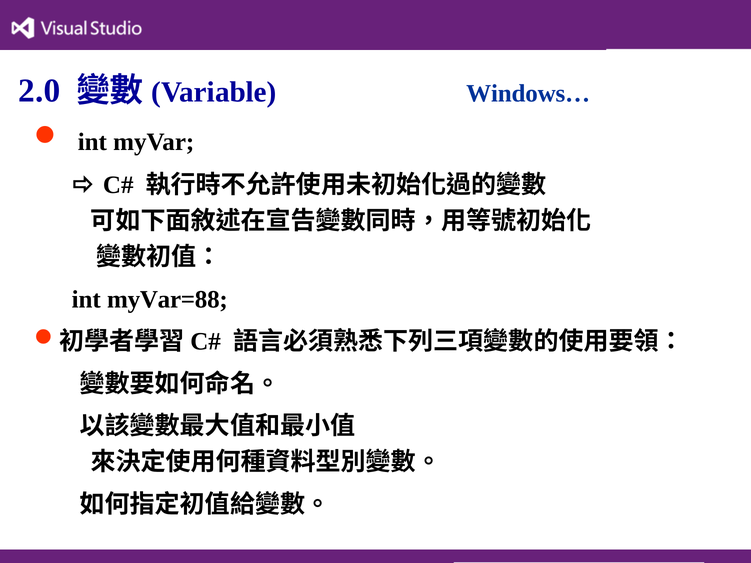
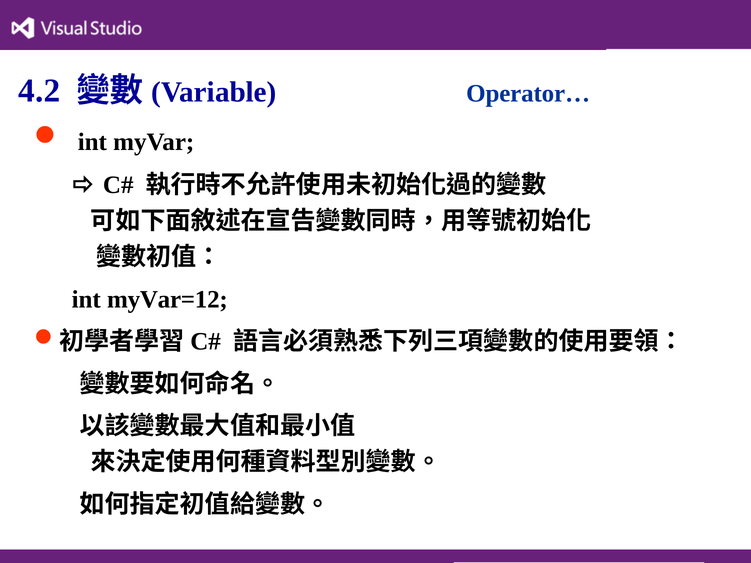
2.0: 2.0 -> 4.2
Windows…: Windows… -> Operator…
myVar=88: myVar=88 -> myVar=12
